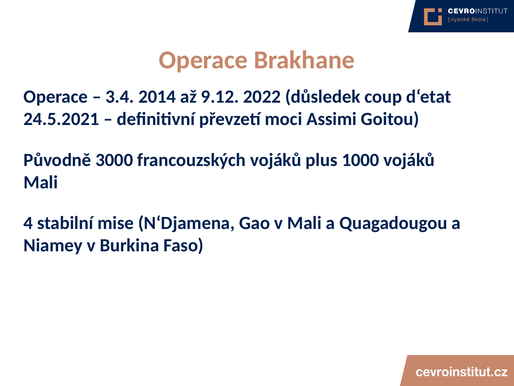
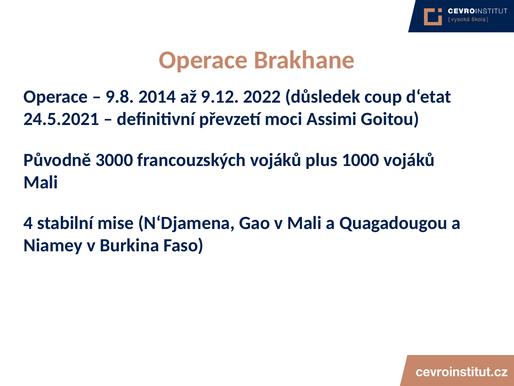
3.4: 3.4 -> 9.8
